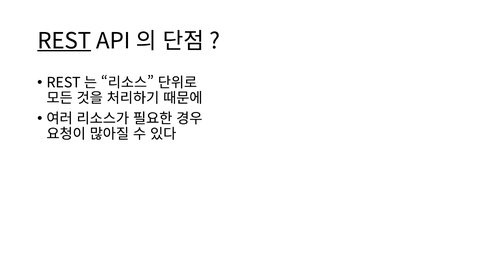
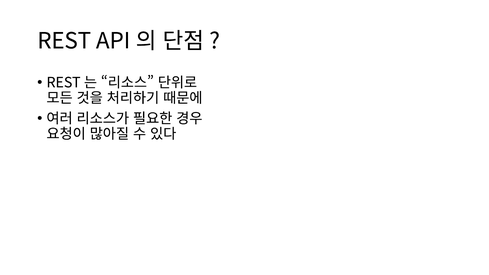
REST underline: present -> none
